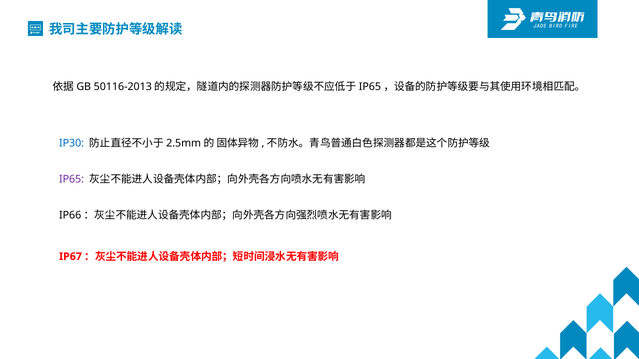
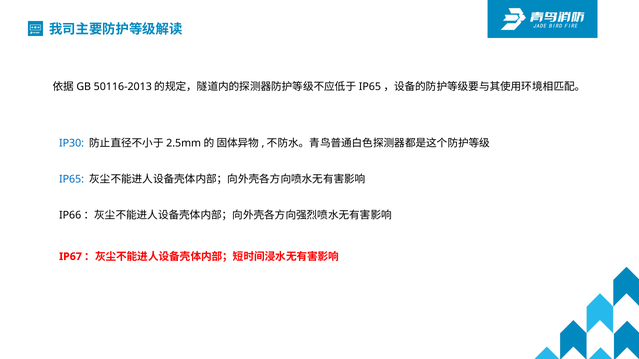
IP65 colour: purple -> blue
